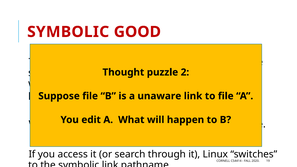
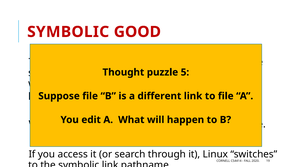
2: 2 -> 5
unaware: unaware -> different
